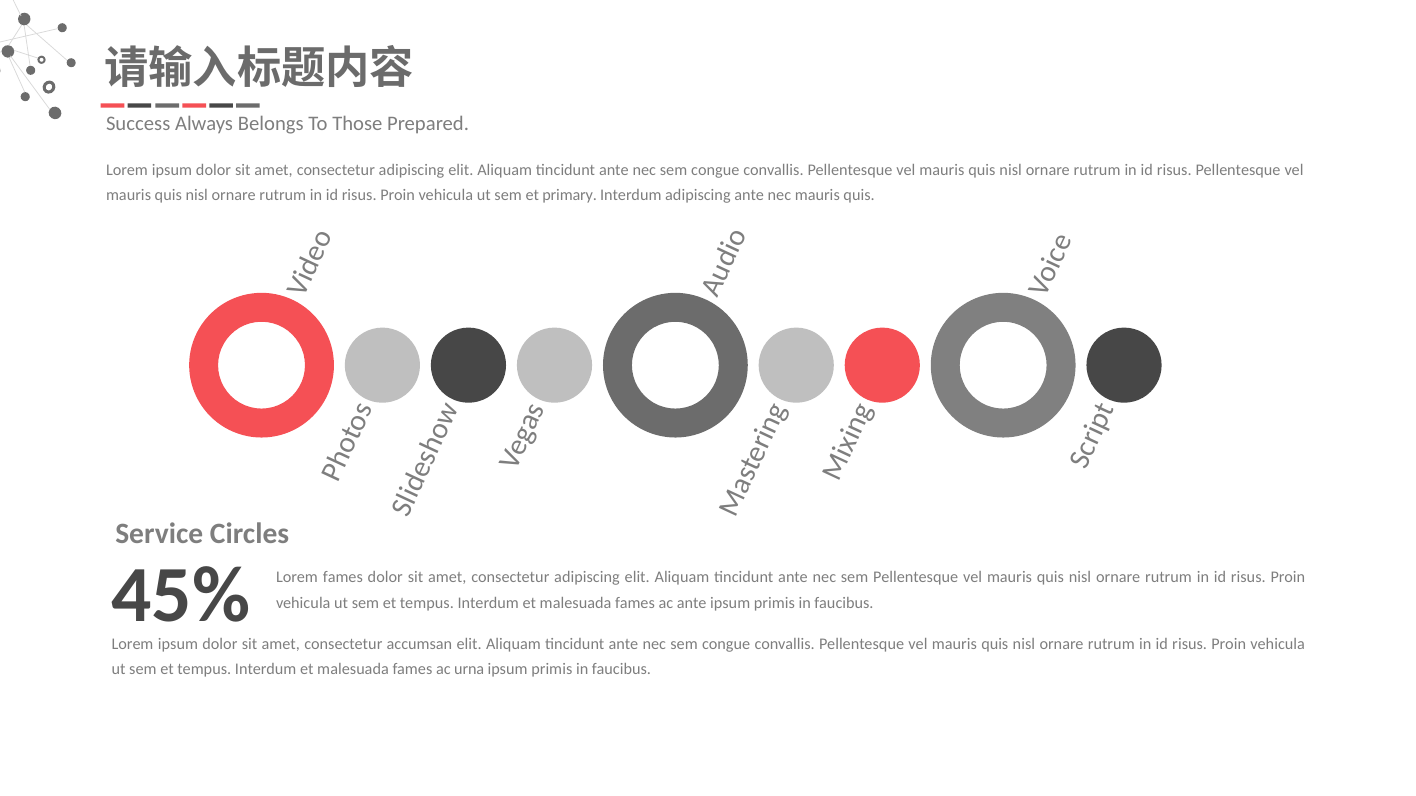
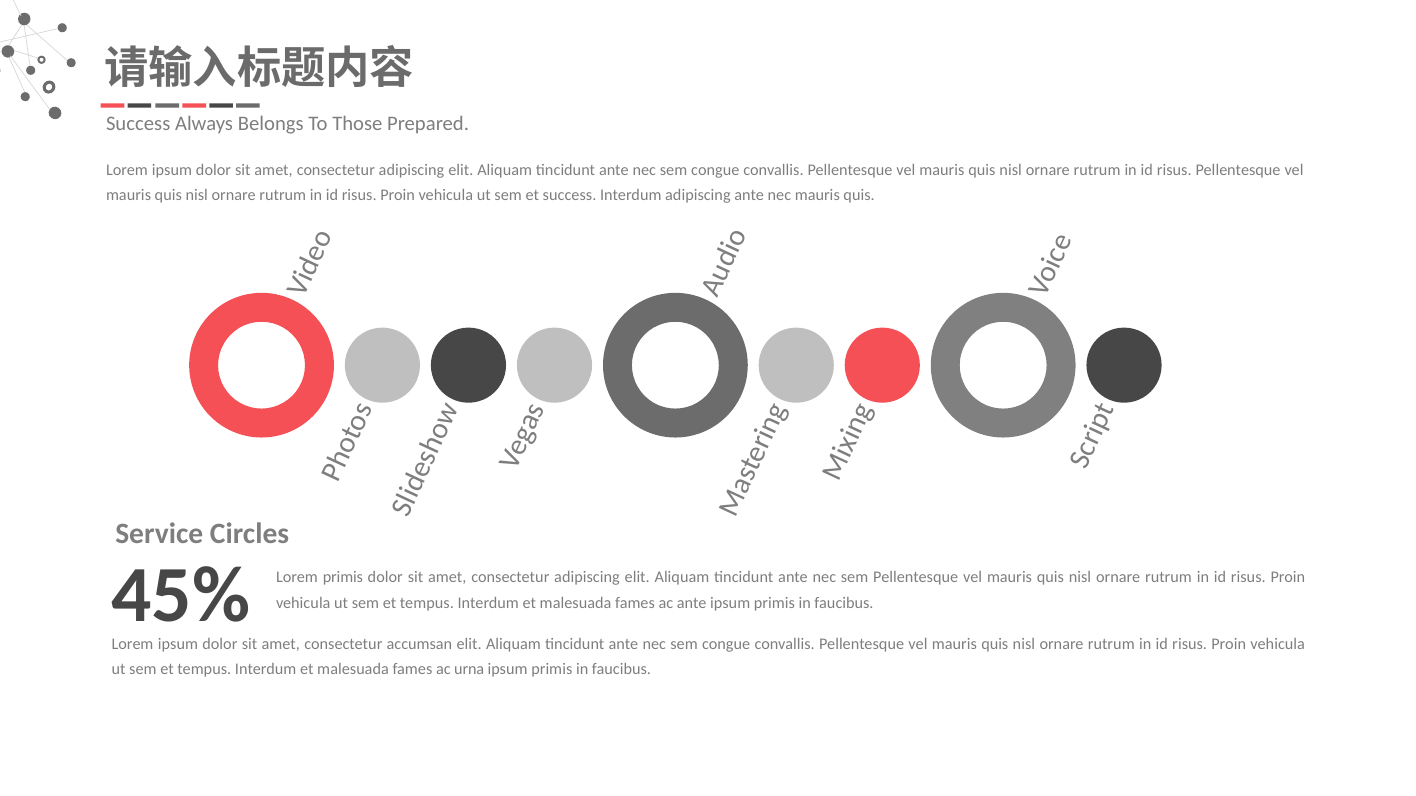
et primary: primary -> success
Lorem fames: fames -> primis
